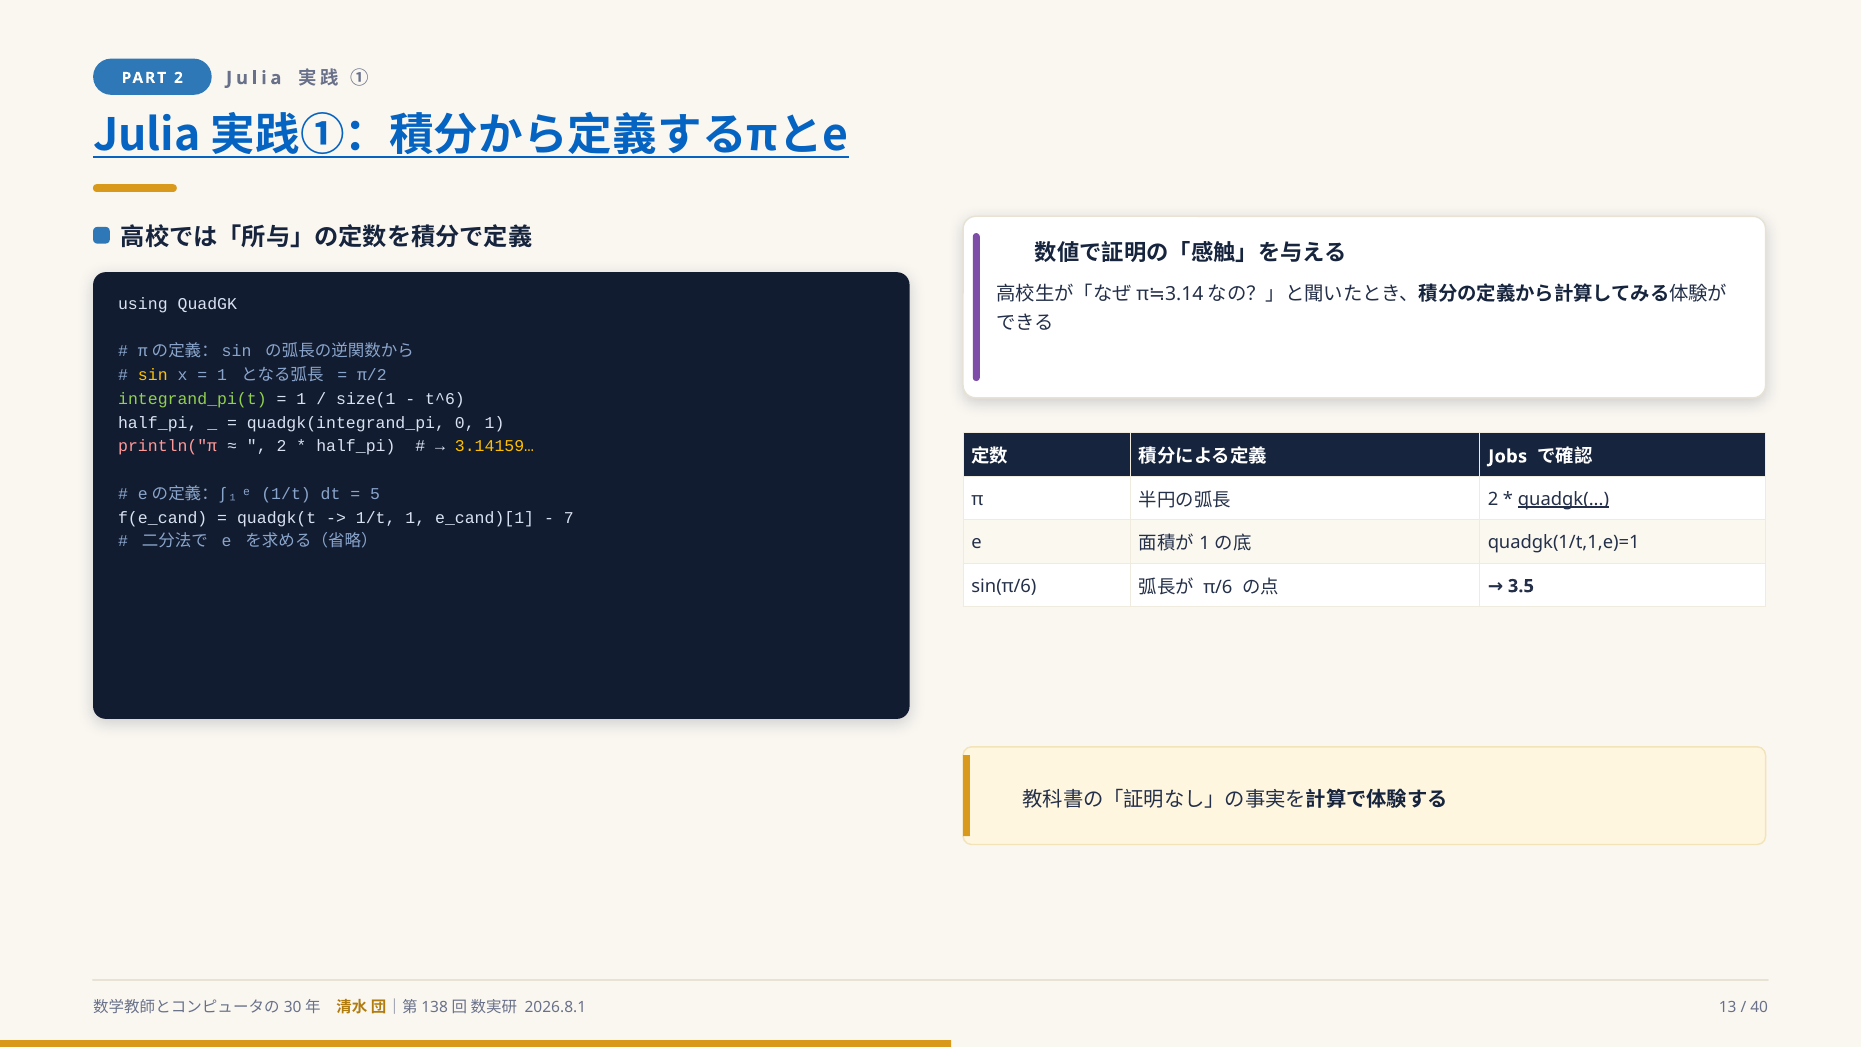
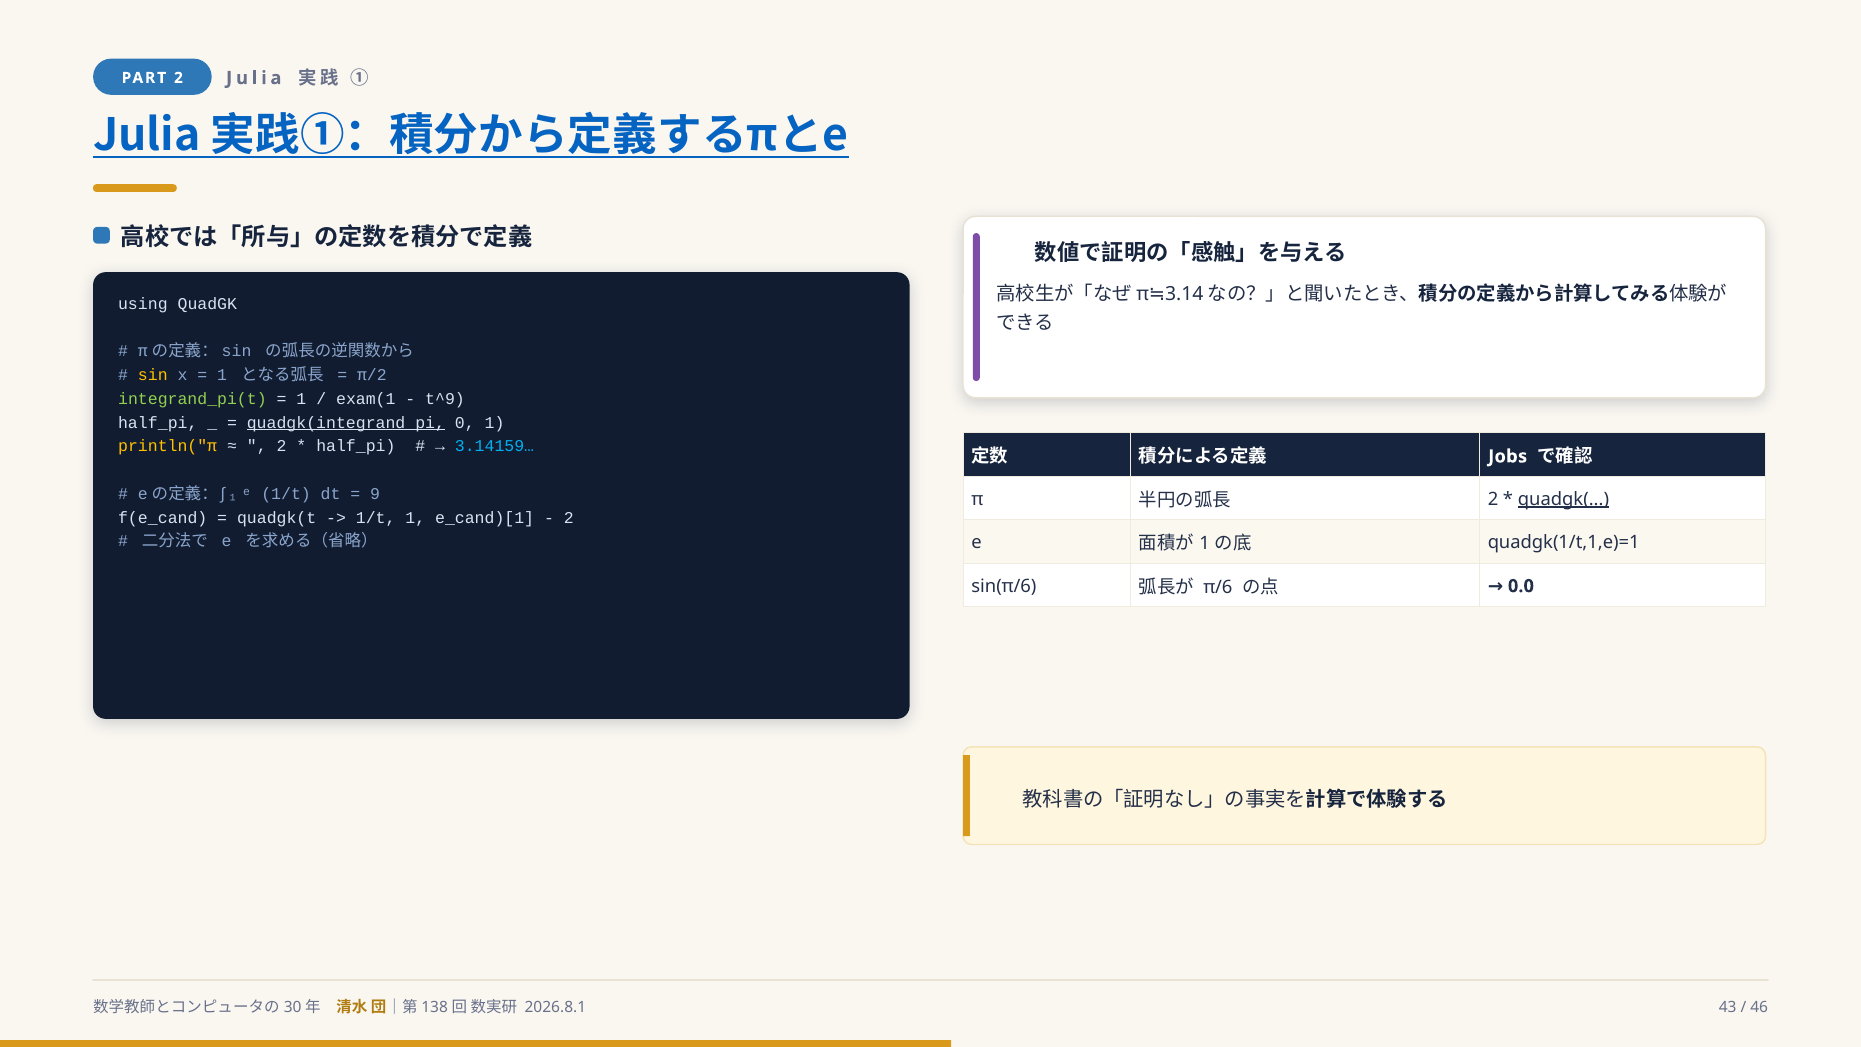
size(1: size(1 -> exam(1
t^6: t^6 -> t^9
quadgk(integrand_pi underline: none -> present
println("π colour: pink -> yellow
3.14159… colour: yellow -> light blue
5: 5 -> 9
7 at (569, 518): 7 -> 2
3.5: 3.5 -> 0.0
13: 13 -> 43
40: 40 -> 46
